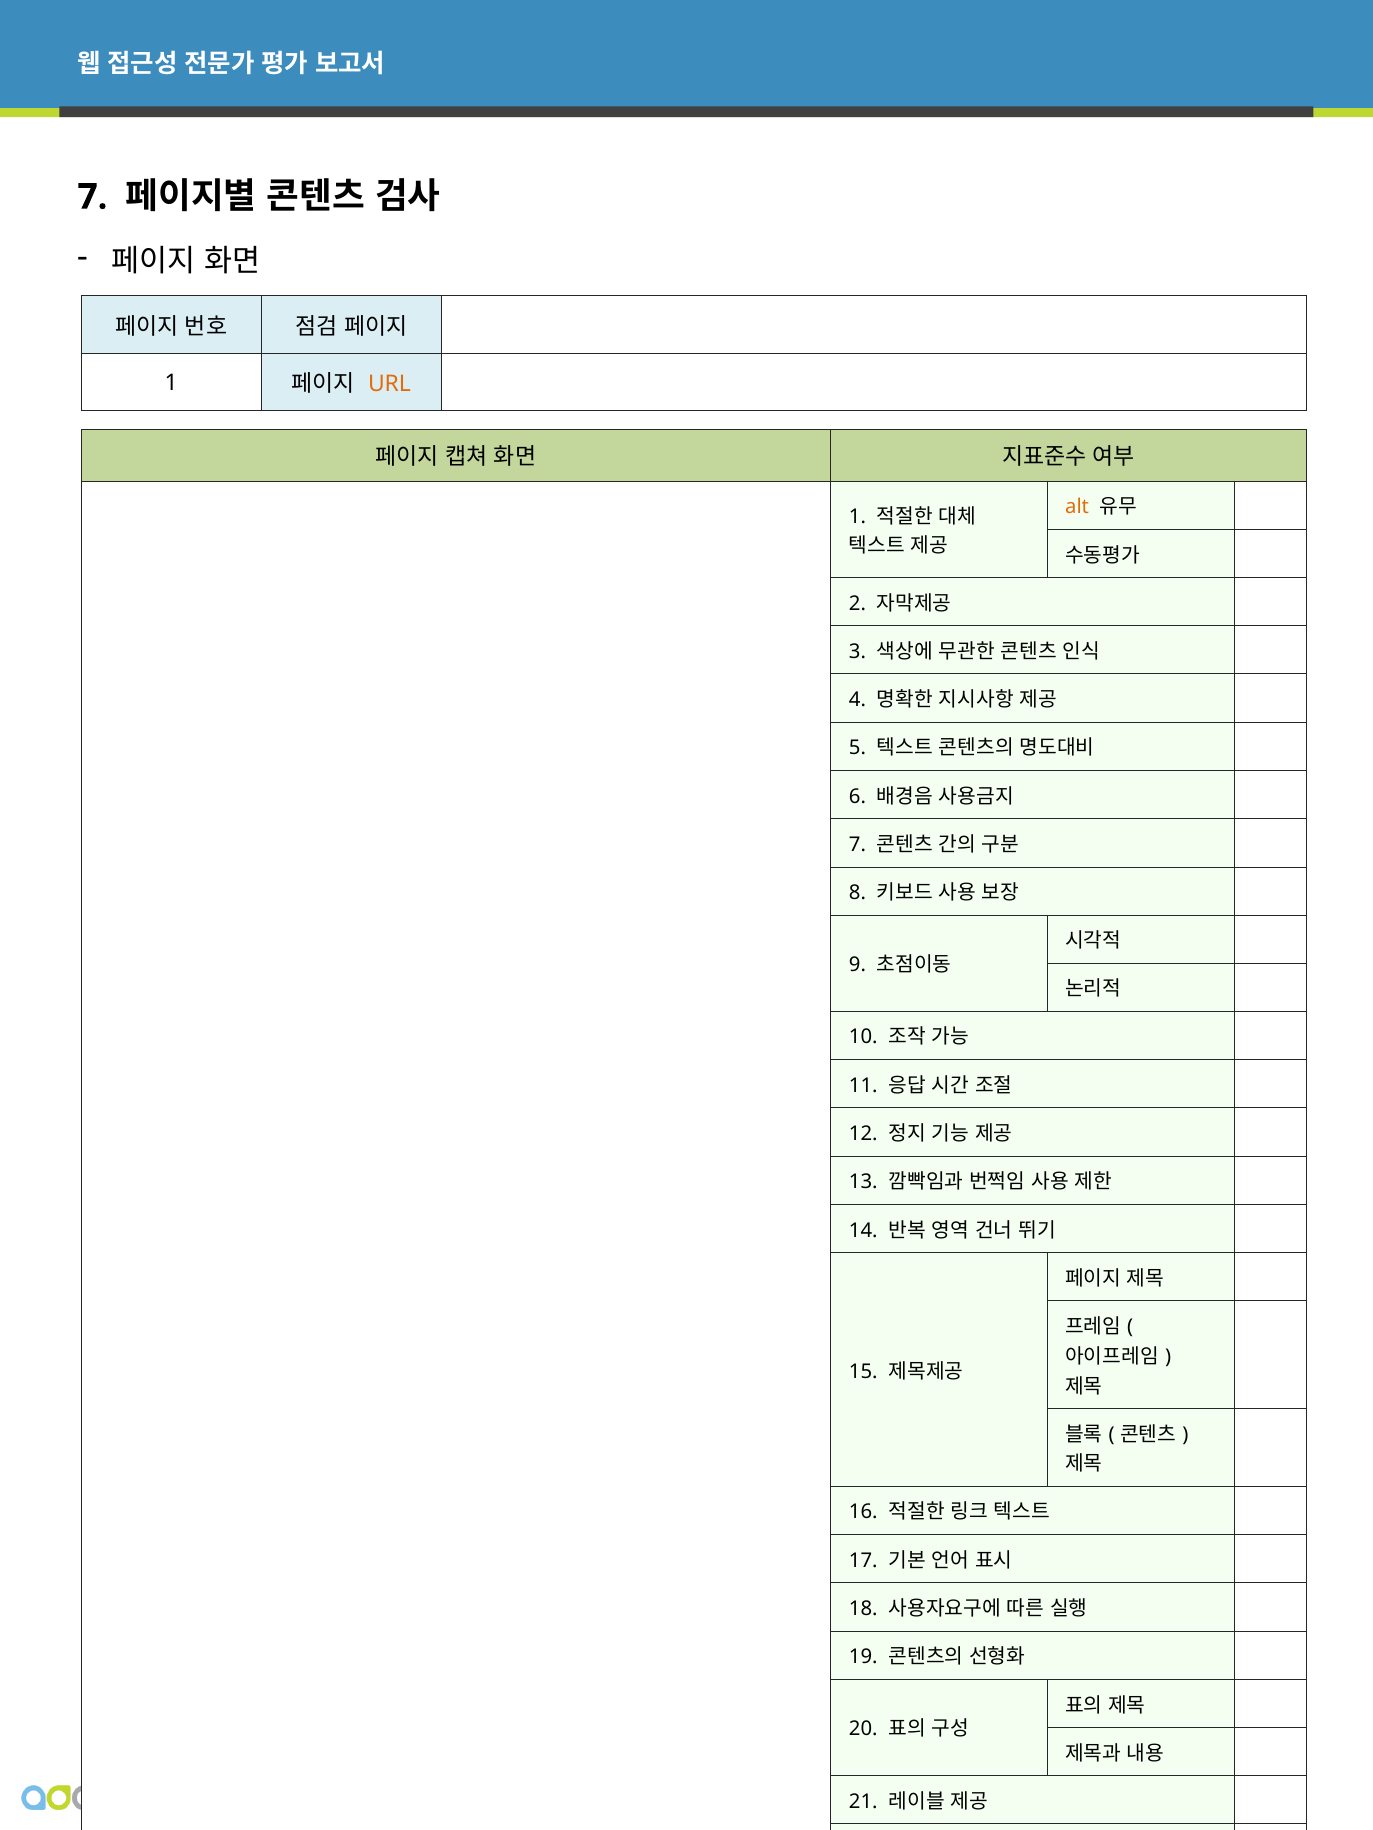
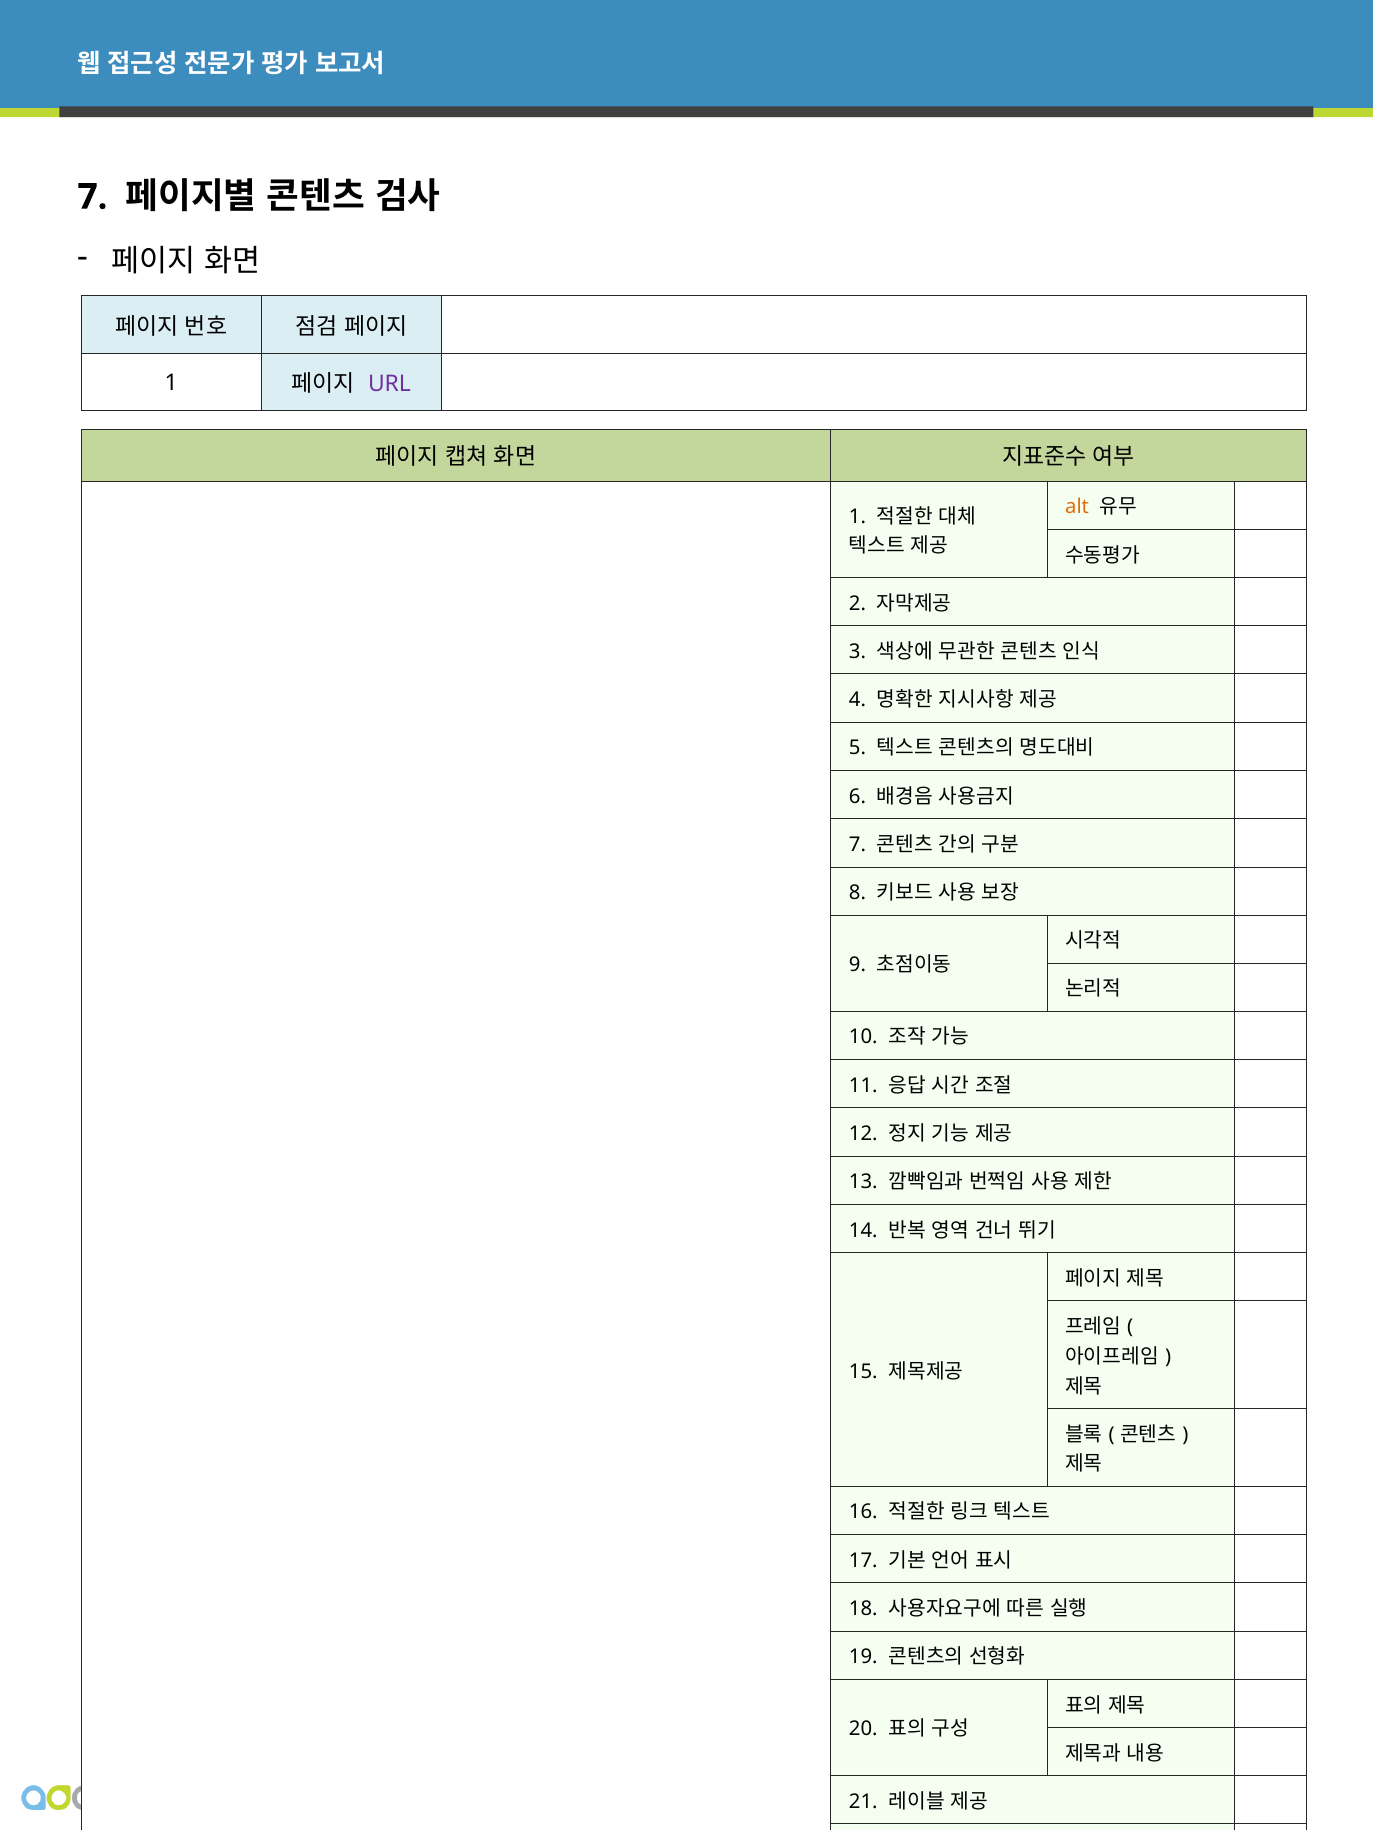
URL colour: orange -> purple
